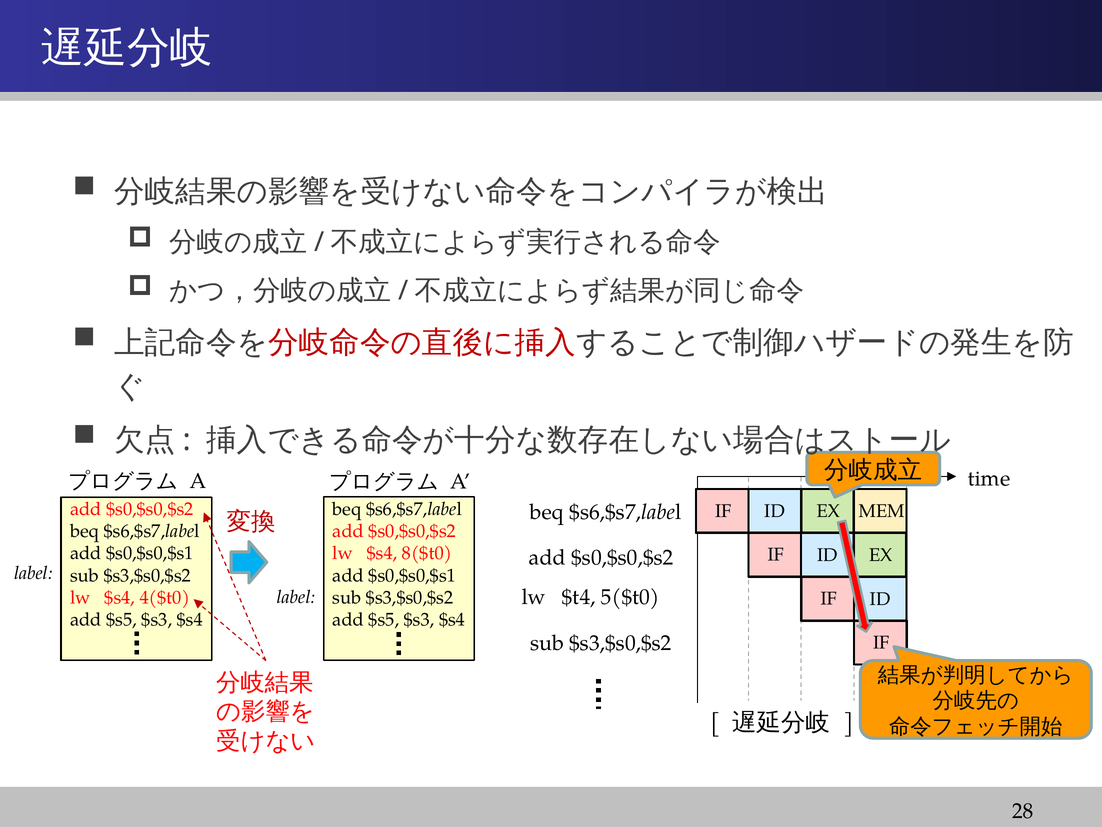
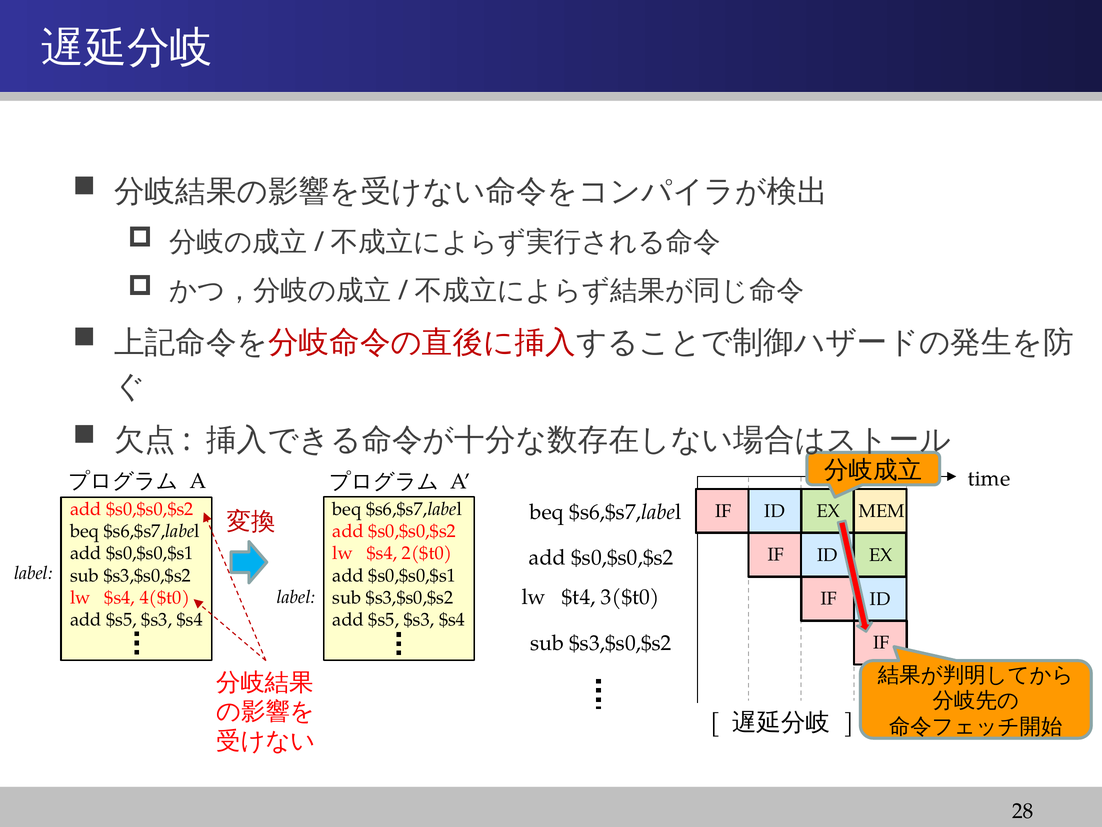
8($t0: 8($t0 -> 2($t0
5($t0: 5($t0 -> 3($t0
